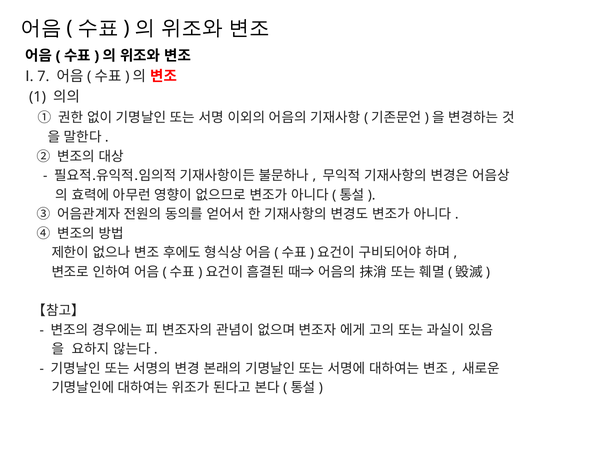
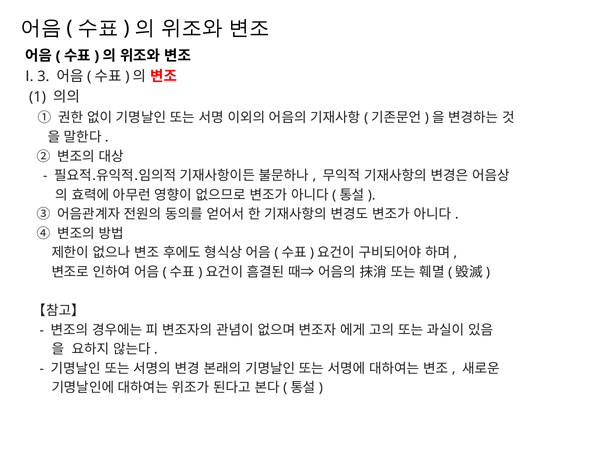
7: 7 -> 3
